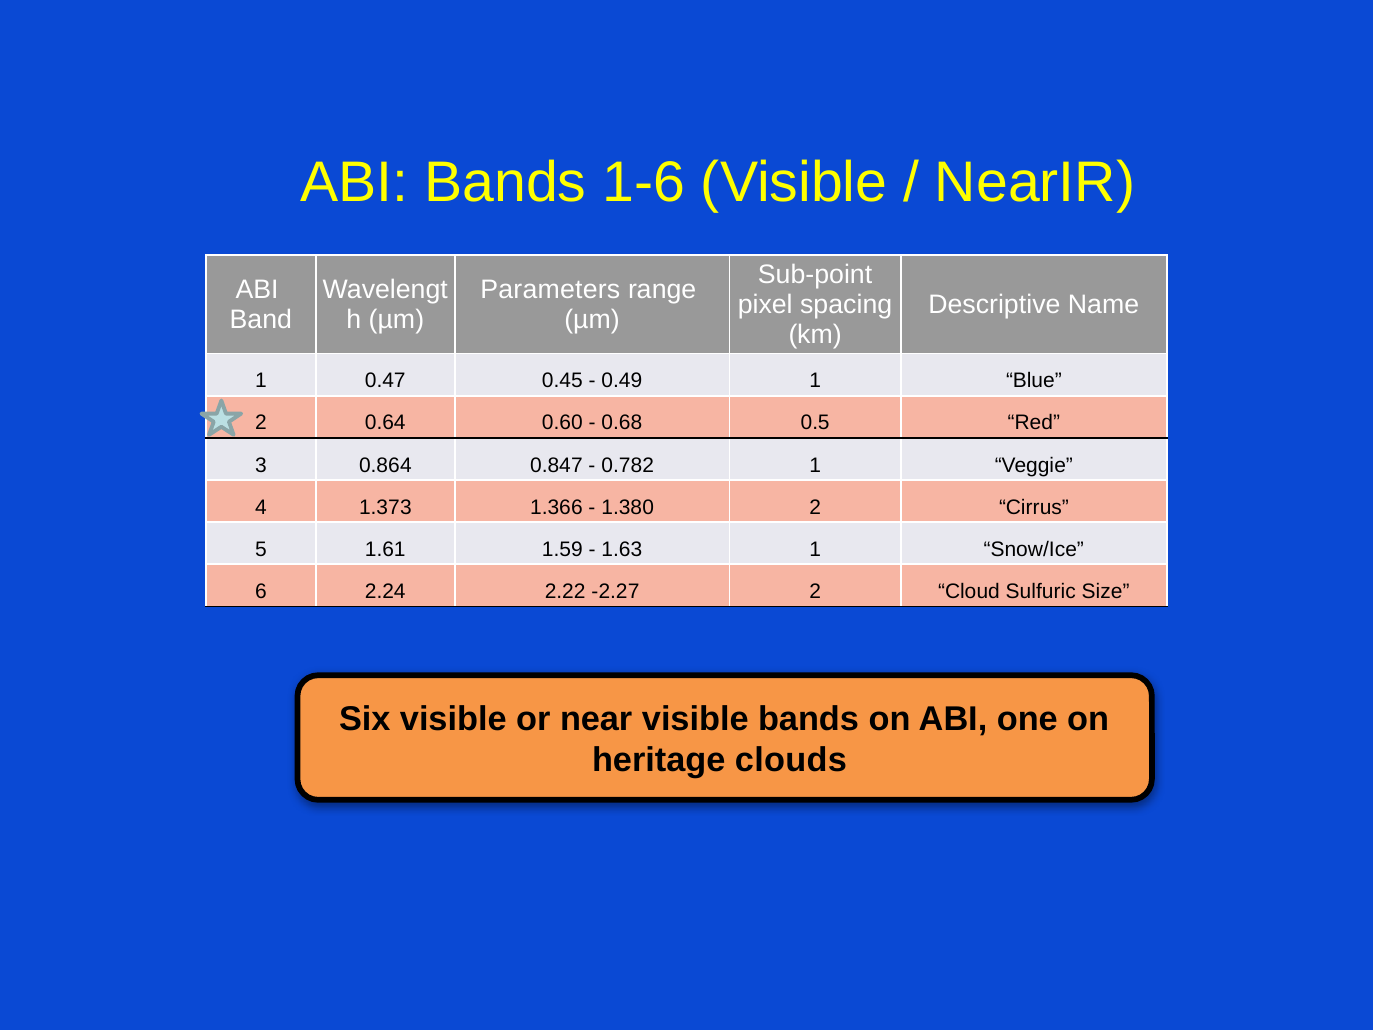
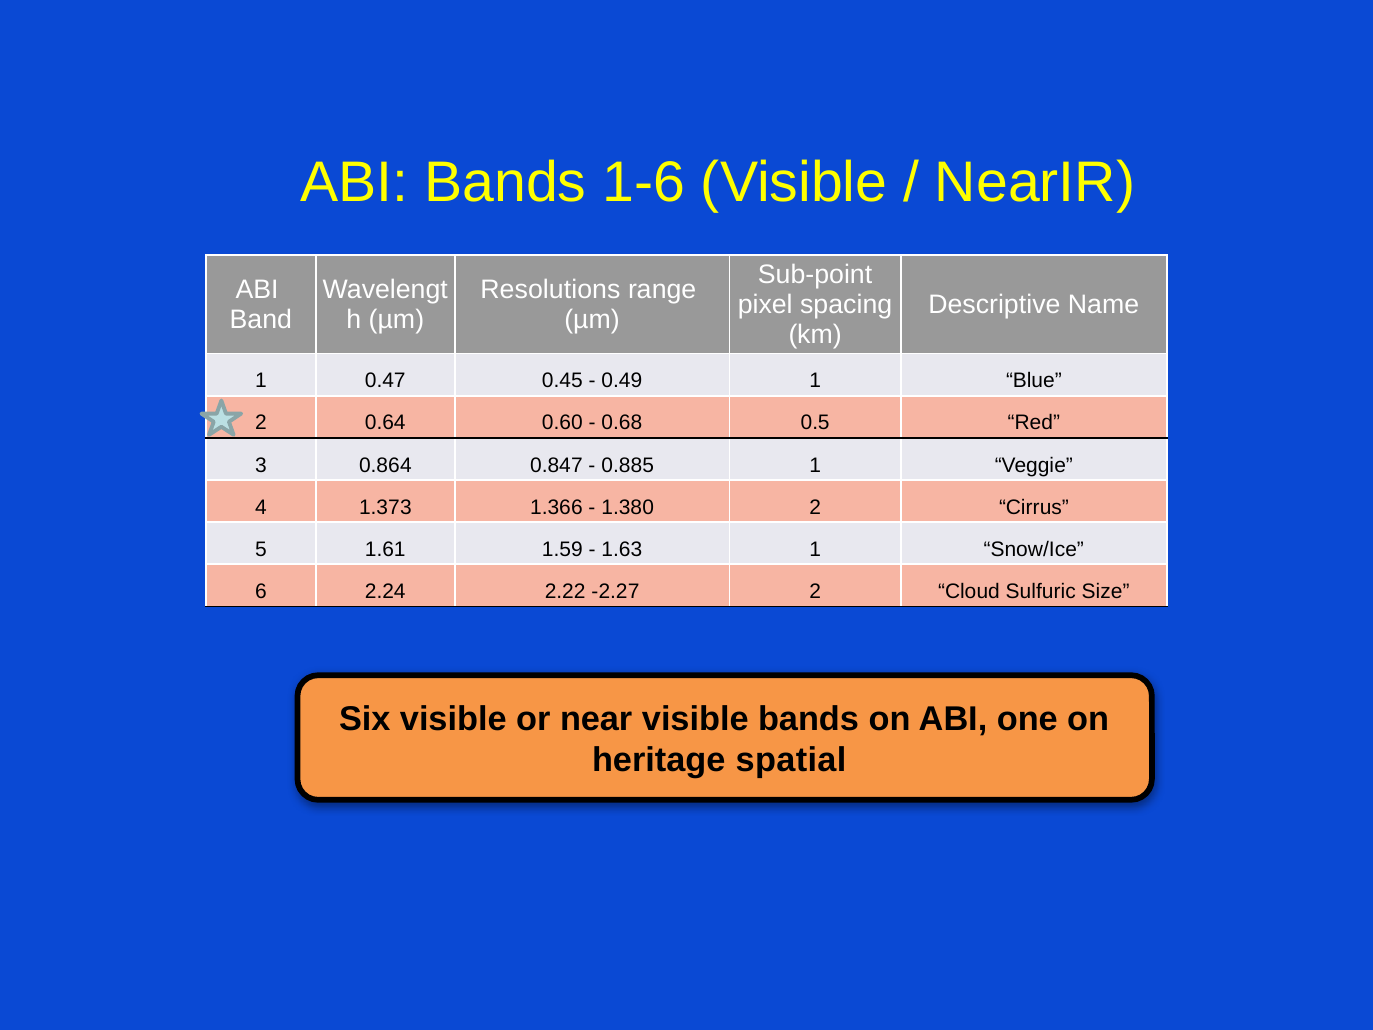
Parameters: Parameters -> Resolutions
0.782: 0.782 -> 0.885
clouds: clouds -> spatial
